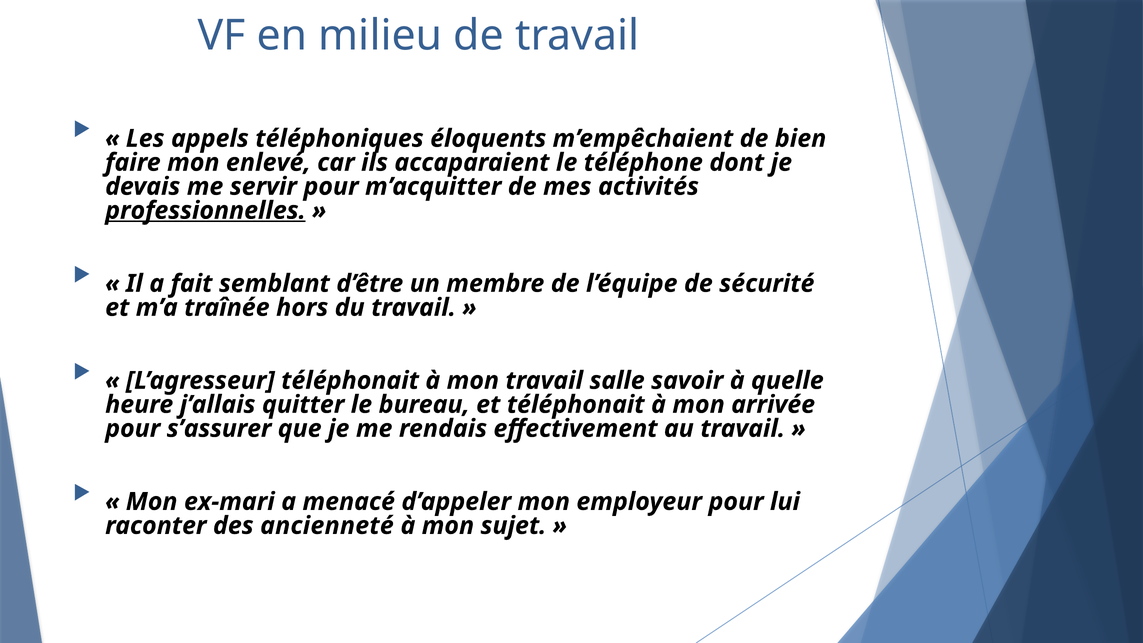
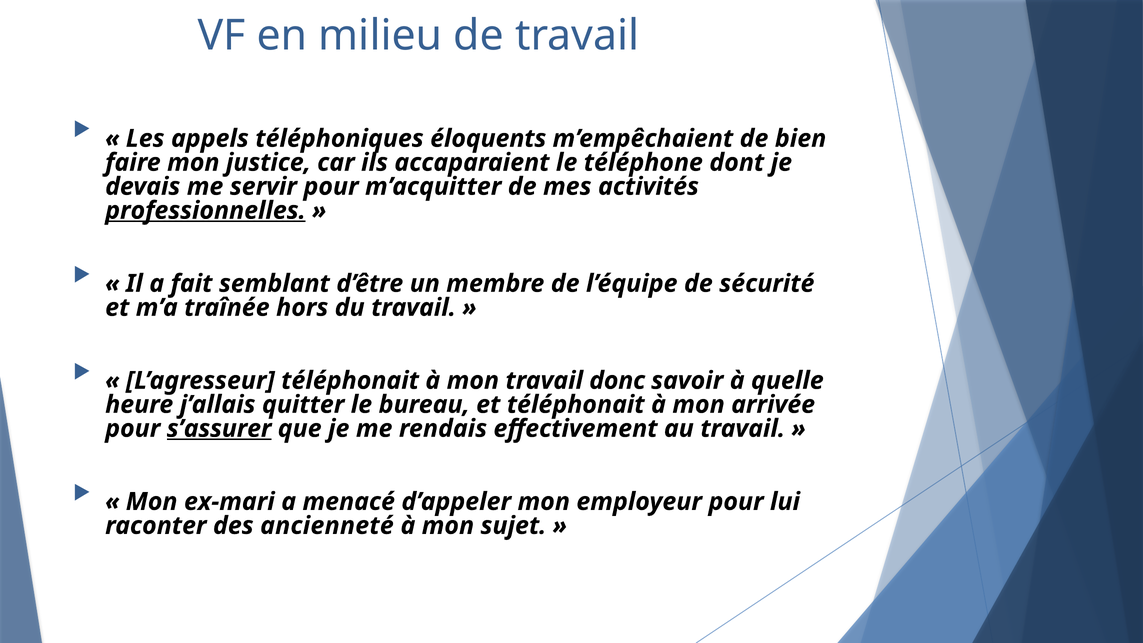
enlevé: enlevé -> justice
salle: salle -> donc
s’assurer underline: none -> present
